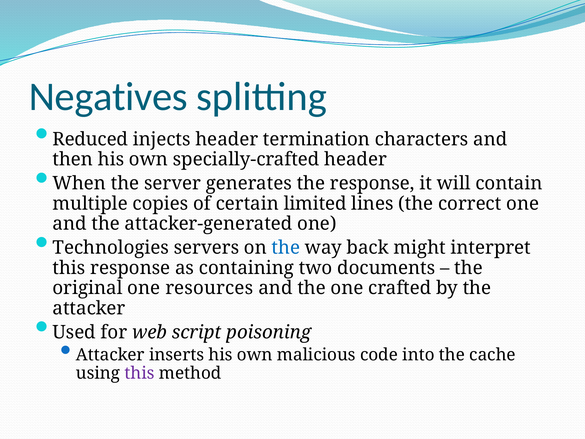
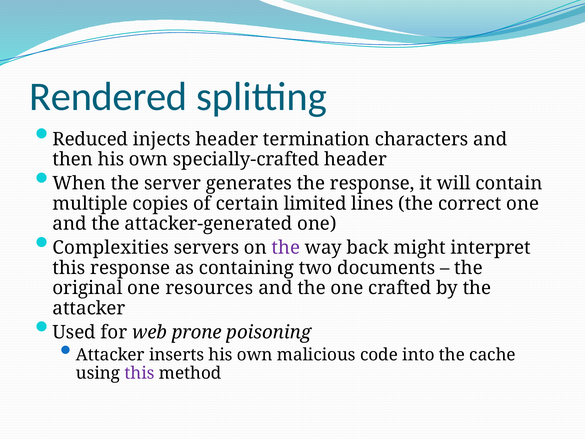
Negatives: Negatives -> Rendered
Technologies: Technologies -> Complexities
the at (286, 248) colour: blue -> purple
script: script -> prone
